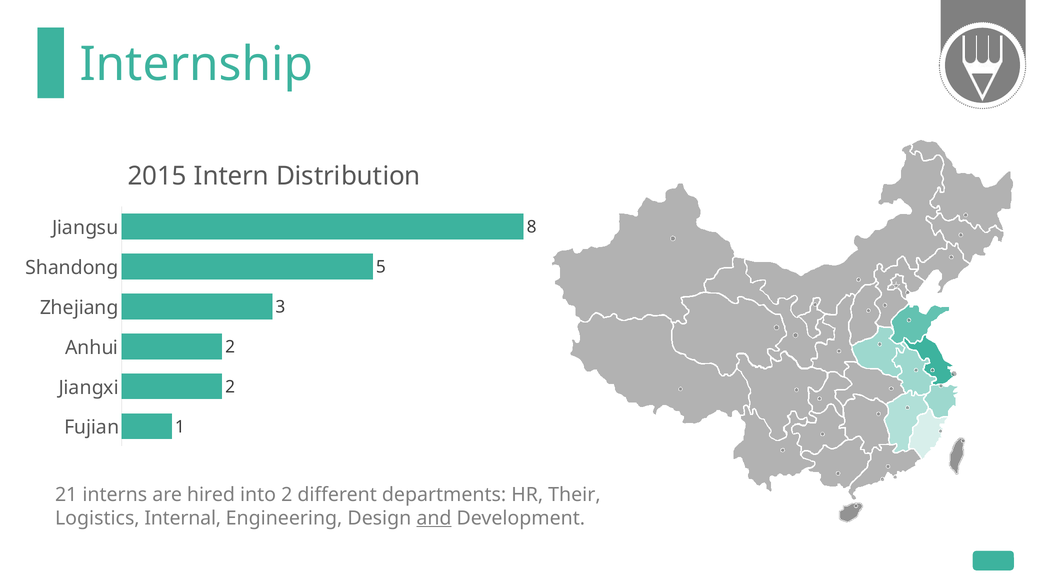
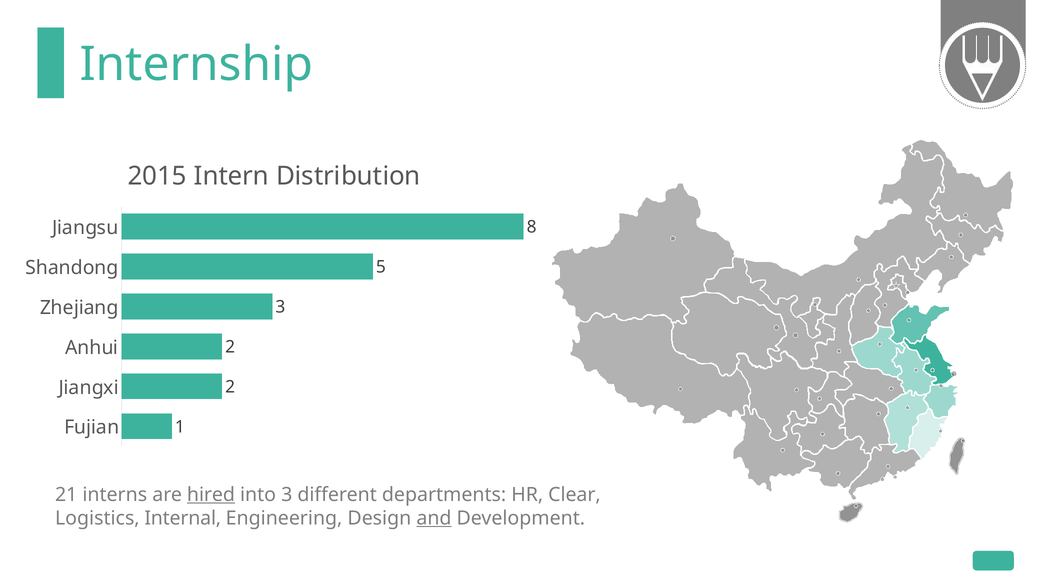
hired underline: none -> present
into 2: 2 -> 3
Their: Their -> Clear
